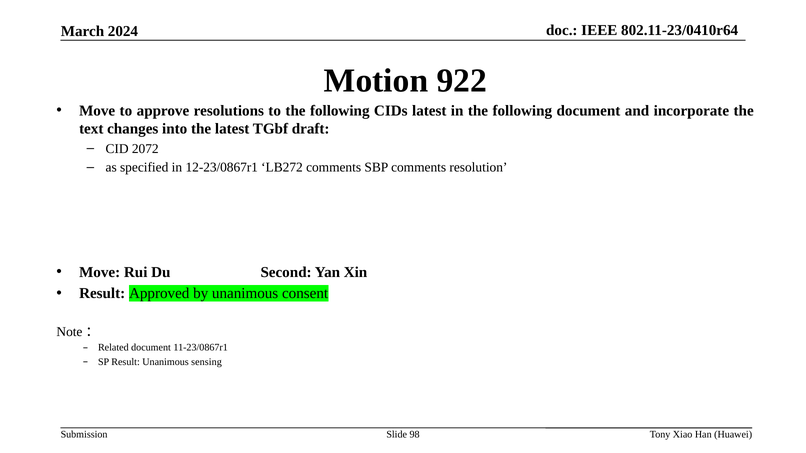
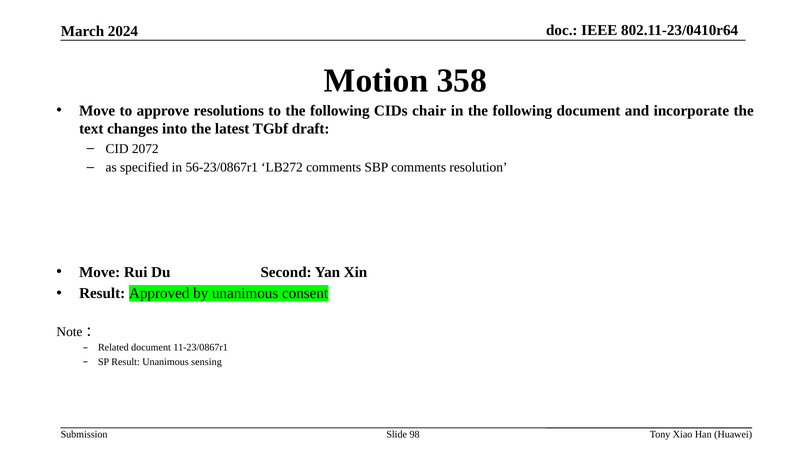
922: 922 -> 358
CIDs latest: latest -> chair
12-23/0867r1: 12-23/0867r1 -> 56-23/0867r1
